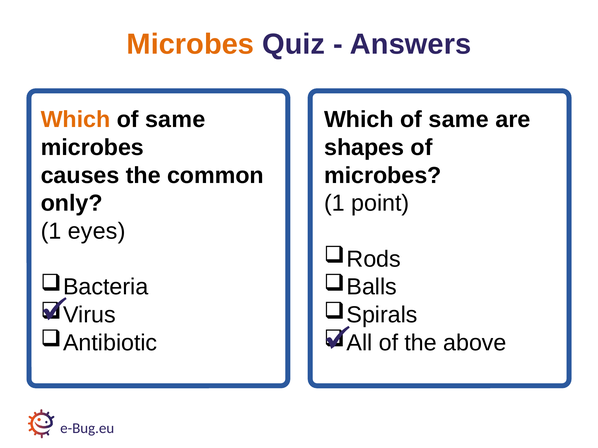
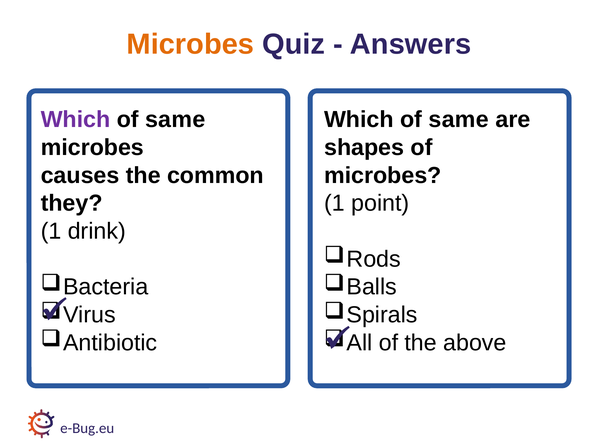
Which at (76, 120) colour: orange -> purple
only: only -> they
eyes: eyes -> drink
